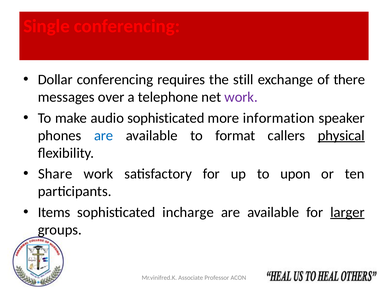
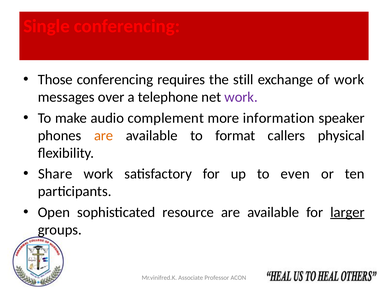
Dollar: Dollar -> Those
of there: there -> work
audio sophisticated: sophisticated -> complement
are at (104, 135) colour: blue -> orange
physical underline: present -> none
upon: upon -> even
Items: Items -> Open
incharge: incharge -> resource
